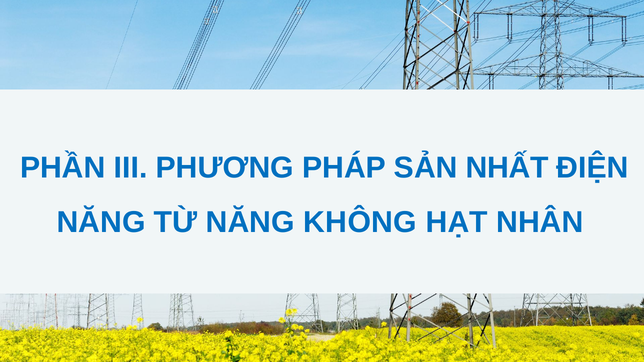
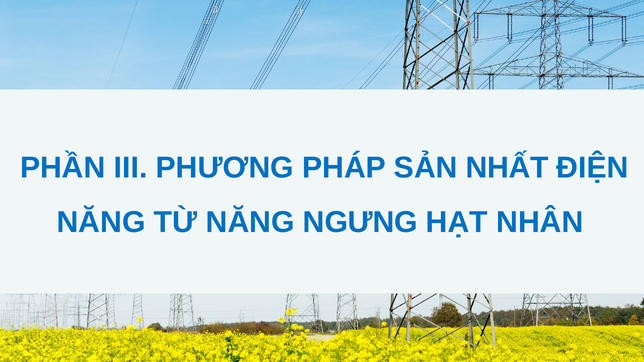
KHÔNG: KHÔNG -> NGƯNG
